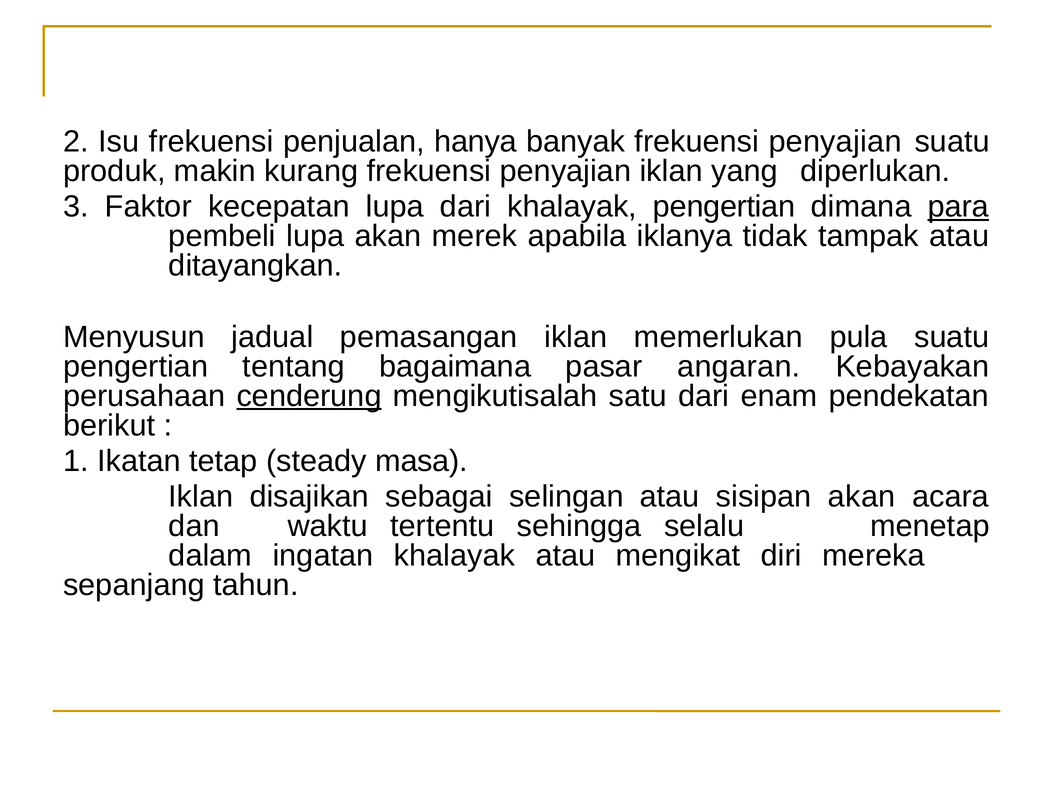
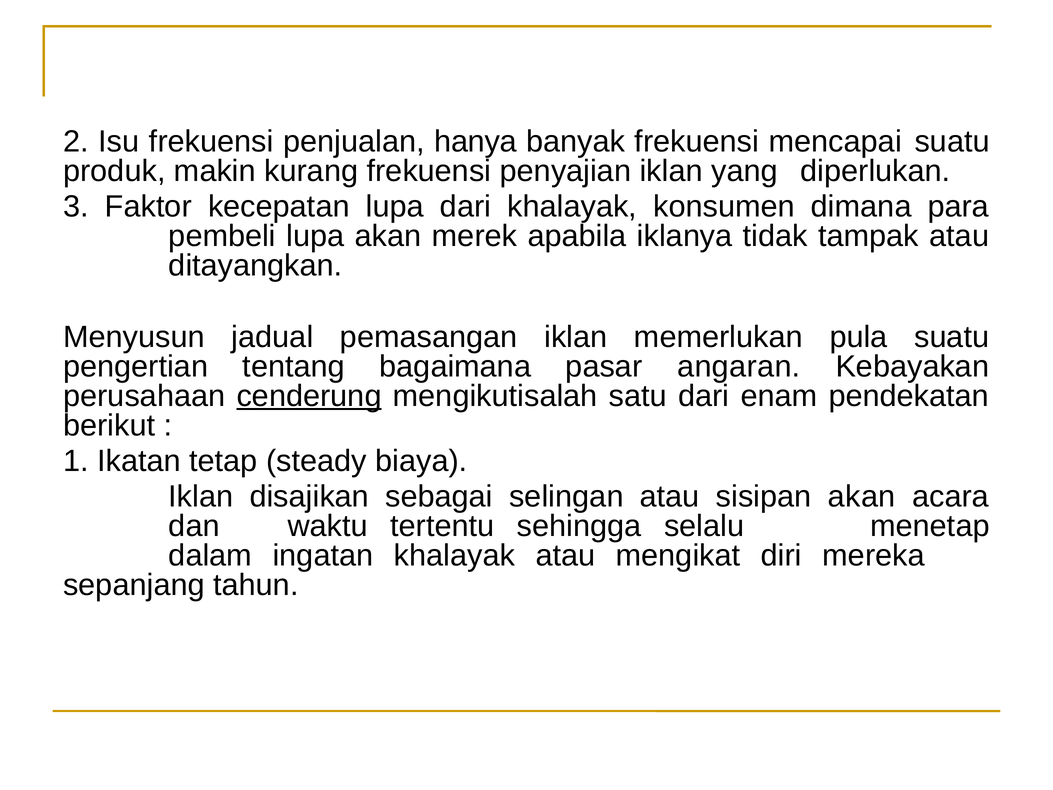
banyak frekuensi penyajian: penyajian -> mencapai
khalayak pengertian: pengertian -> konsumen
para underline: present -> none
masa: masa -> biaya
